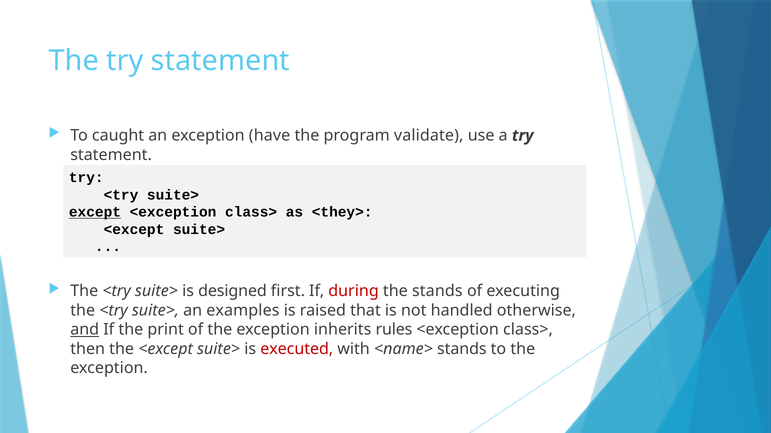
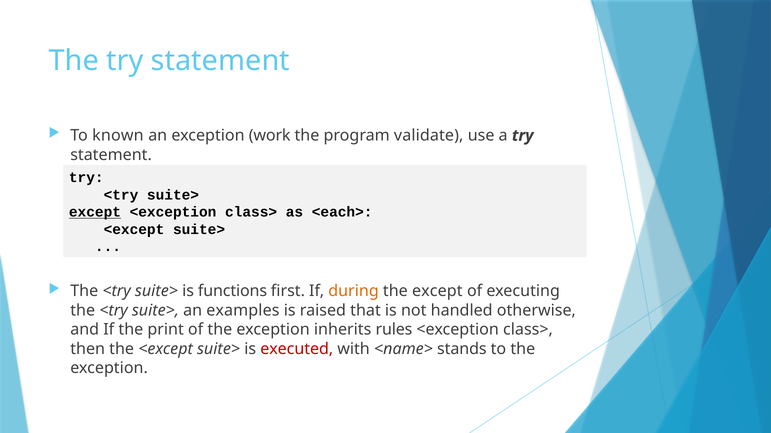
caught: caught -> known
have: have -> work
<they>: <they> -> <each>
designed: designed -> functions
during colour: red -> orange
the stands: stands -> except
and underline: present -> none
